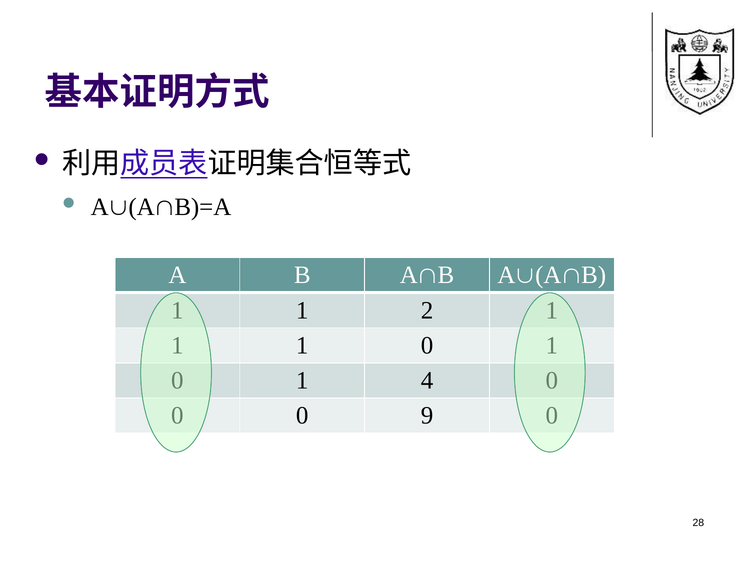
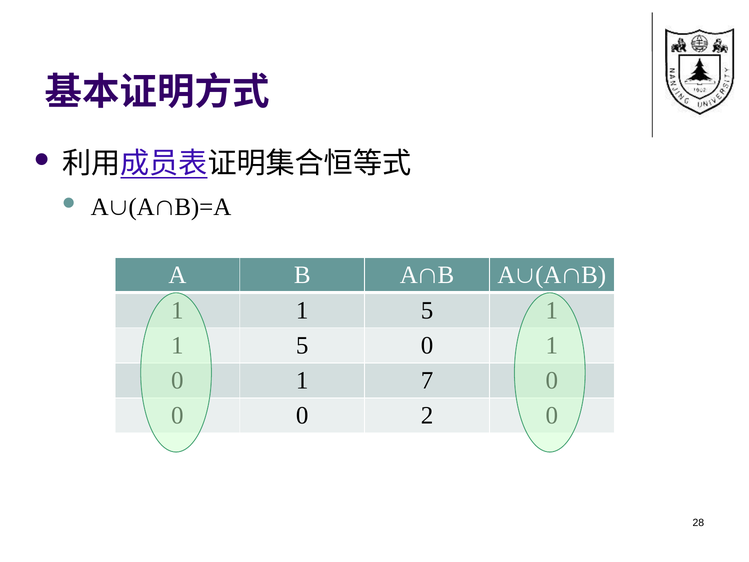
2 at (427, 310): 2 -> 5
1 at (302, 345): 1 -> 5
4: 4 -> 7
9: 9 -> 2
